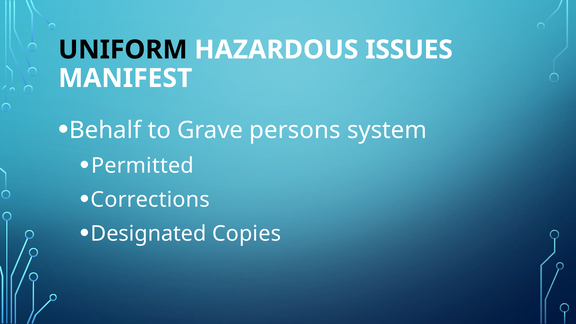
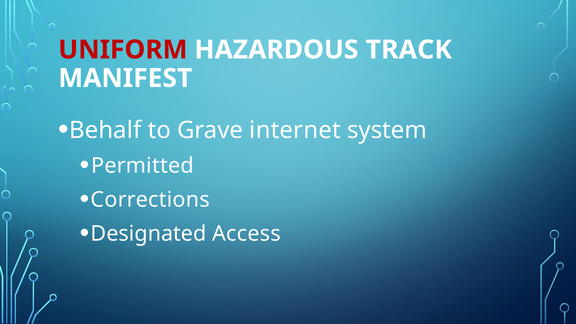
UNIFORM colour: black -> red
ISSUES: ISSUES -> TRACK
persons: persons -> internet
Copies: Copies -> Access
